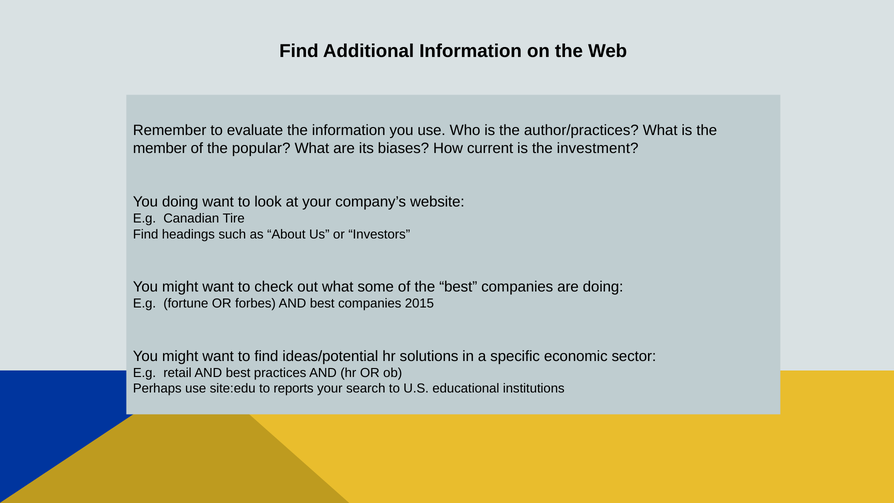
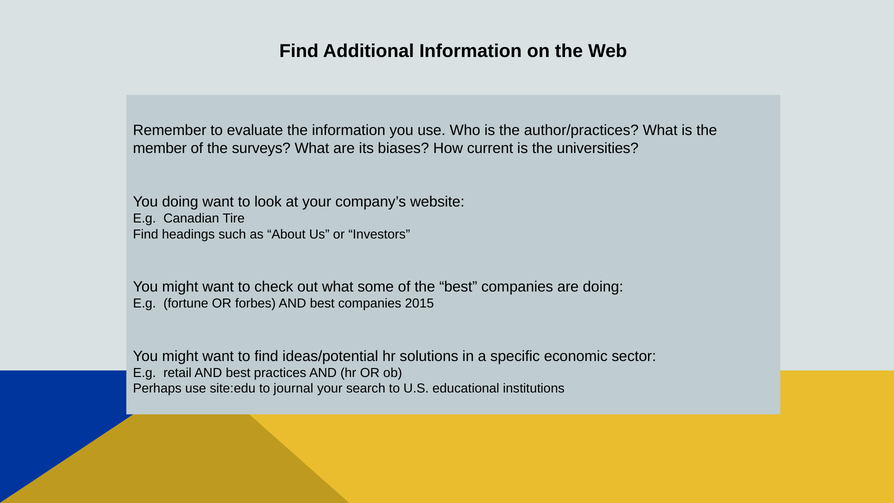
popular: popular -> surveys
investment: investment -> universities
reports: reports -> journal
